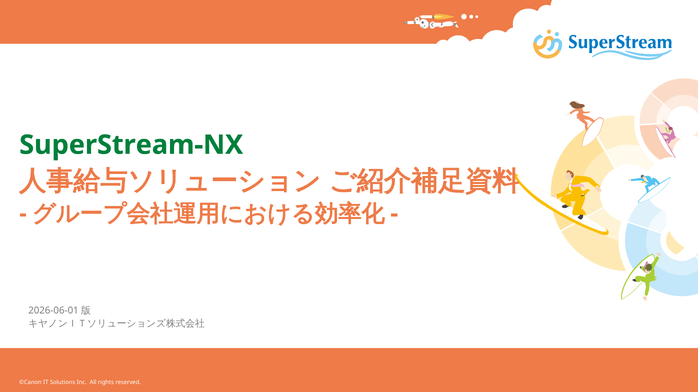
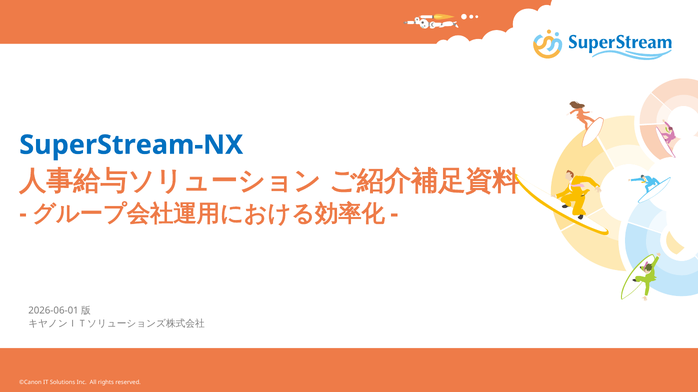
SuperStream-NX colour: green -> blue
